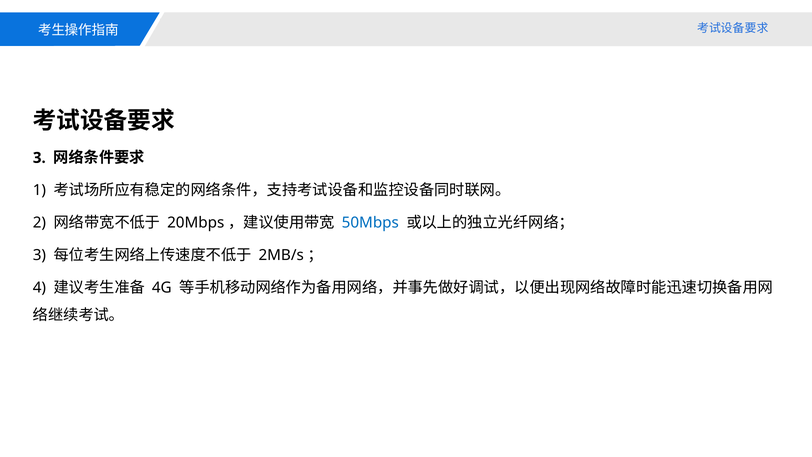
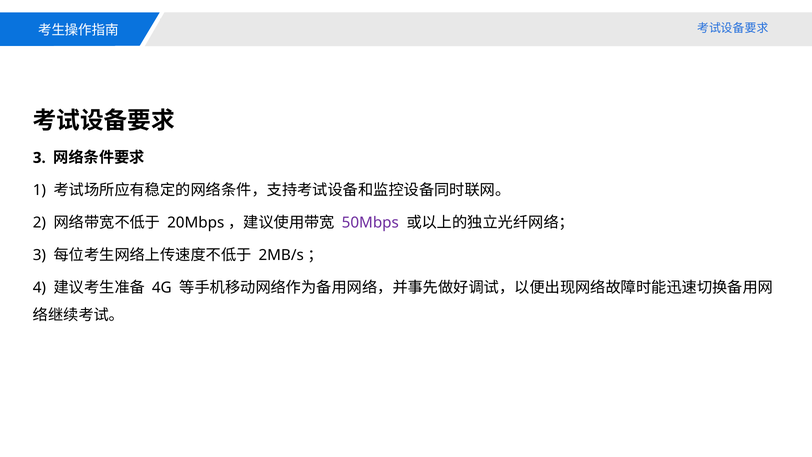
50Mbps colour: blue -> purple
